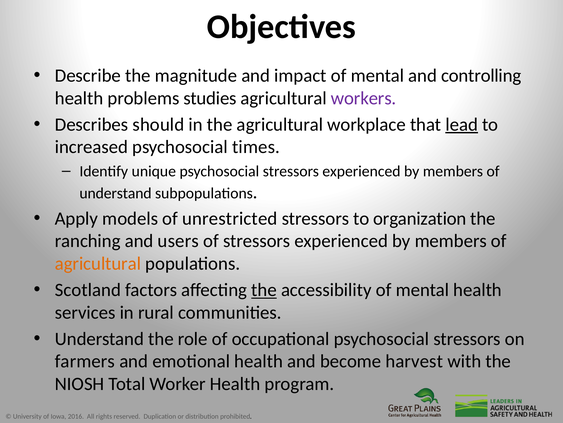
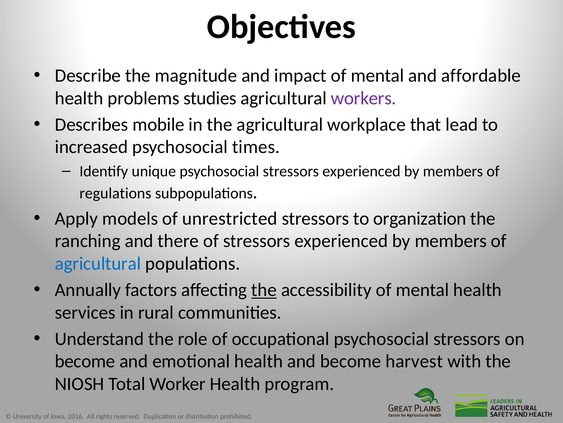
controlling: controlling -> affordable
should: should -> mobile
lead underline: present -> none
understand at (116, 193): understand -> regulations
users: users -> there
agricultural at (98, 263) colour: orange -> blue
Scotland: Scotland -> Annually
farmers at (85, 361): farmers -> become
